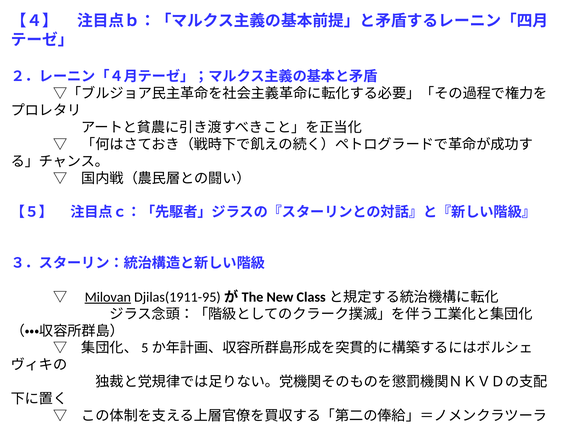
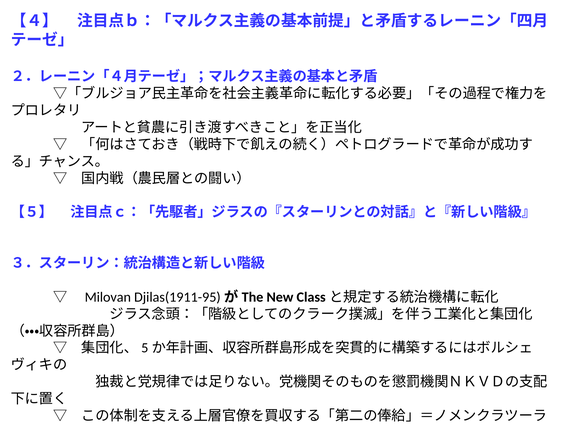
Milovan underline: present -> none
